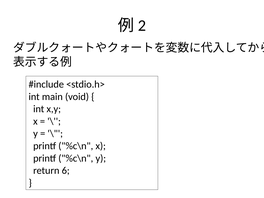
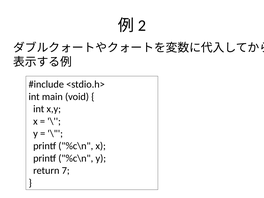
6: 6 -> 7
